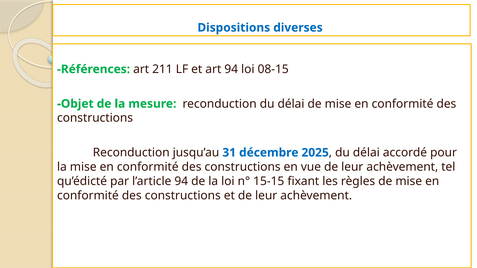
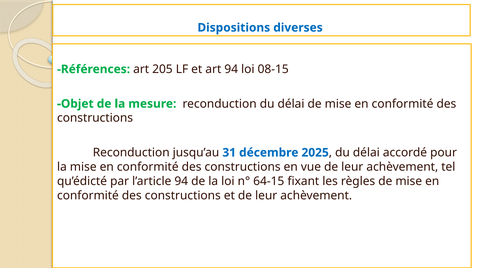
211: 211 -> 205
15-15: 15-15 -> 64-15
